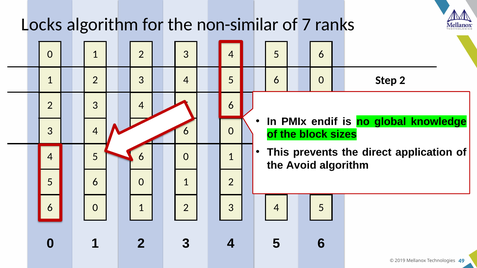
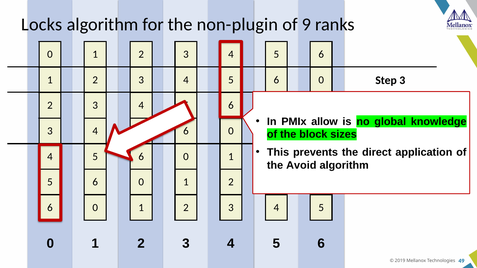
non-similar: non-similar -> non-plugin
7: 7 -> 9
2 at (402, 80): 2 -> 3
endif: endif -> allow
